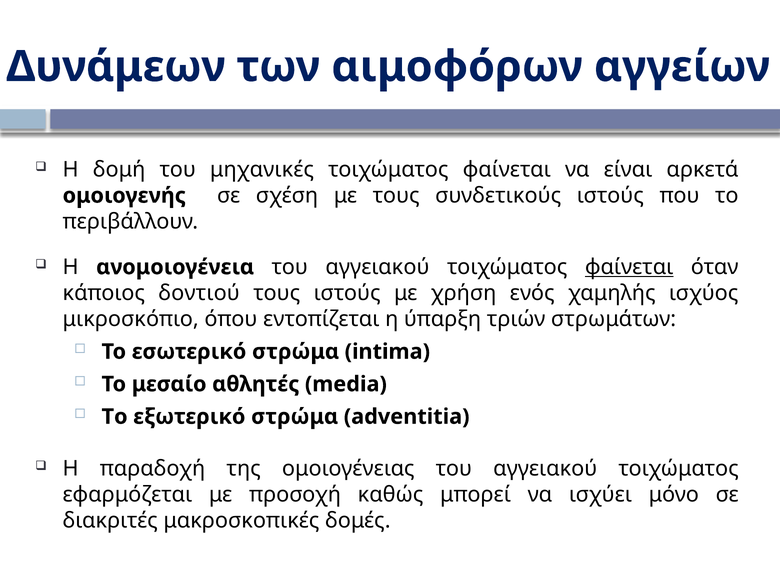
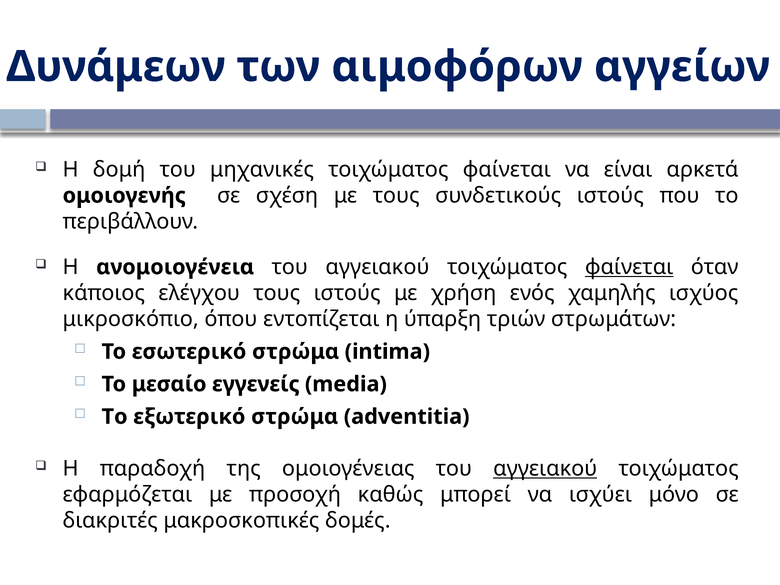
δοντιού: δοντιού -> ελέγχου
αθλητές: αθλητές -> εγγενείς
αγγειακού at (545, 469) underline: none -> present
